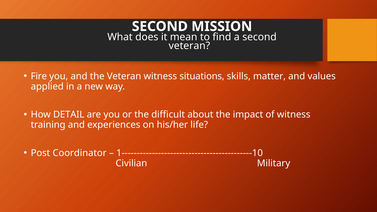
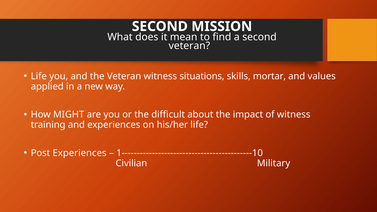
Fire at (39, 76): Fire -> Life
matter: matter -> mortar
DETAIL: DETAIL -> MIGHT
Post Coordinator: Coordinator -> Experiences
